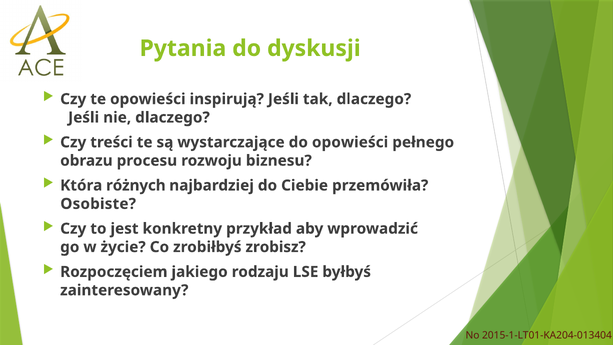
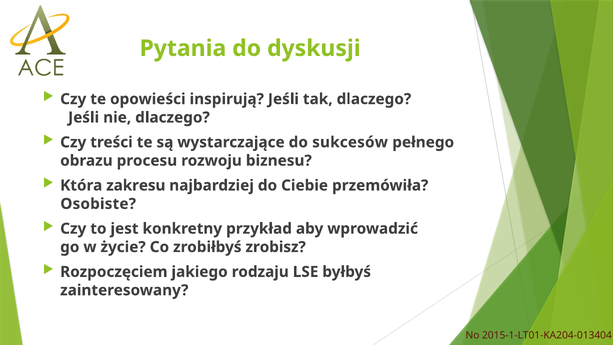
do opowieści: opowieści -> sukcesów
różnych: różnych -> zakresu
